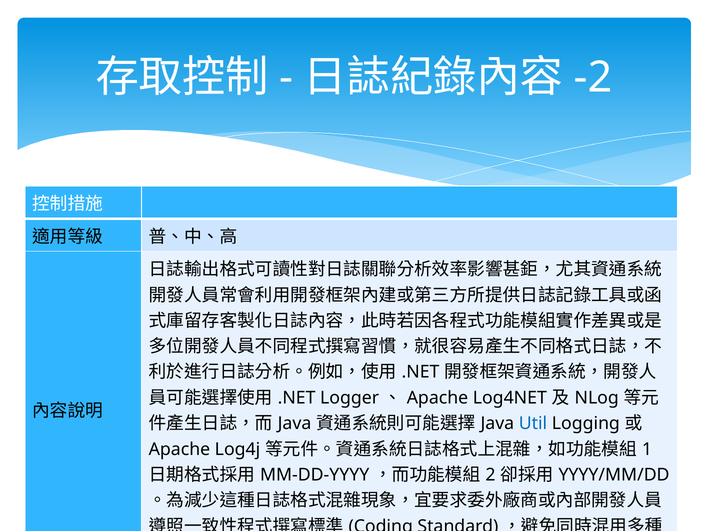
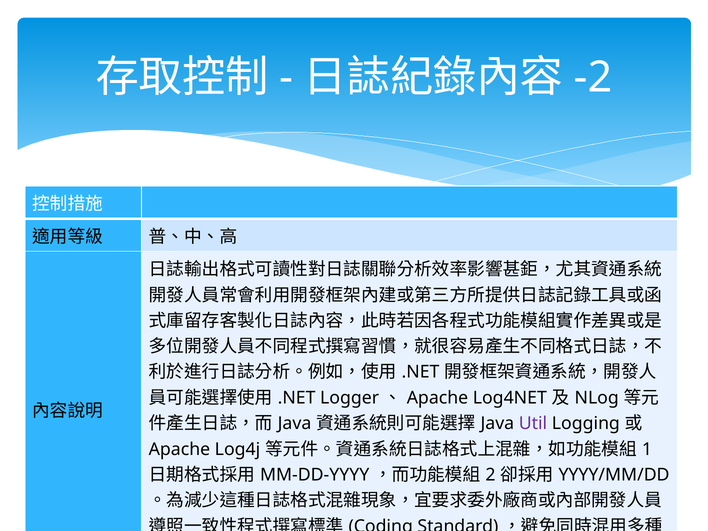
Util colour: blue -> purple
